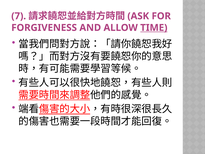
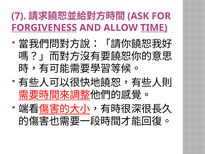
FORGIVENESS underline: none -> present
